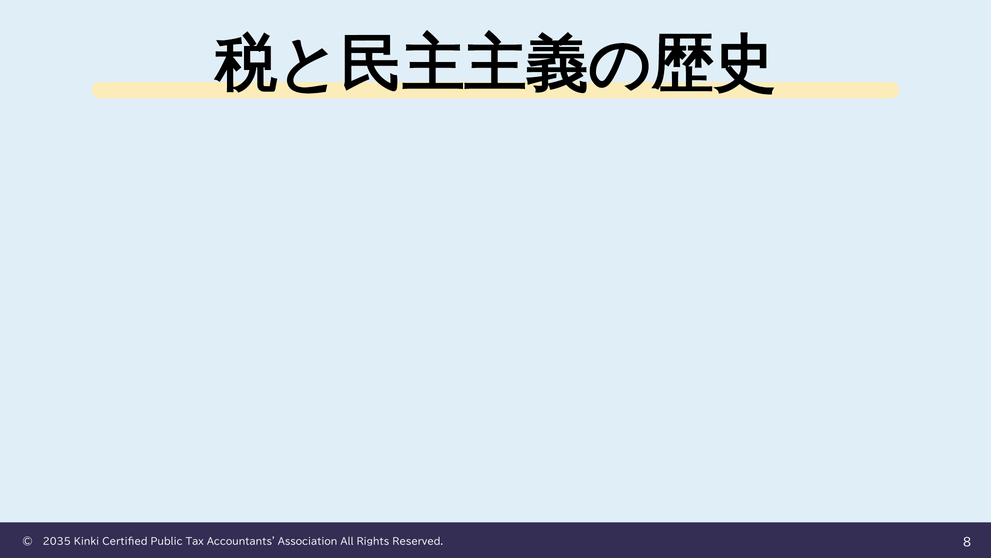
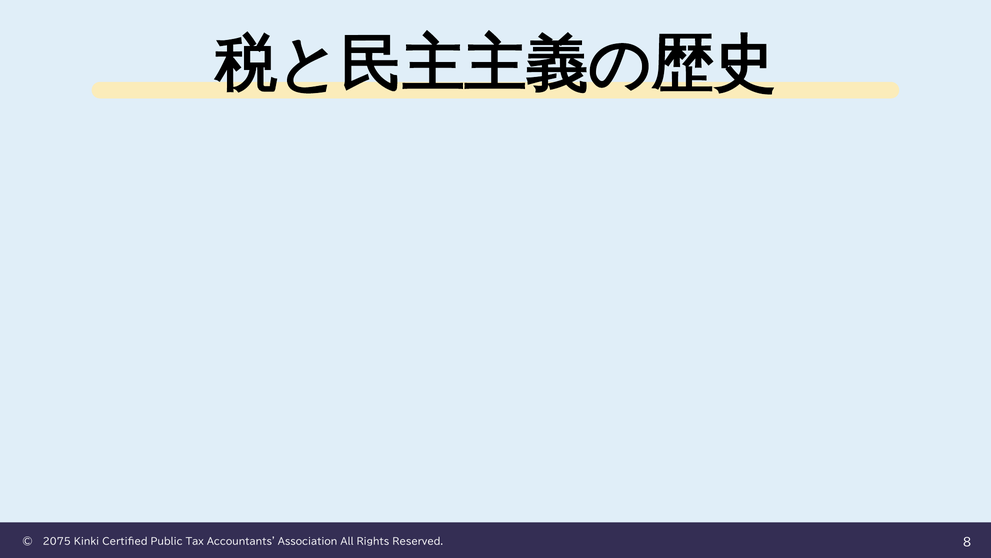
2035: 2035 -> 2075
